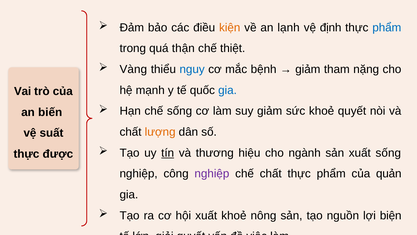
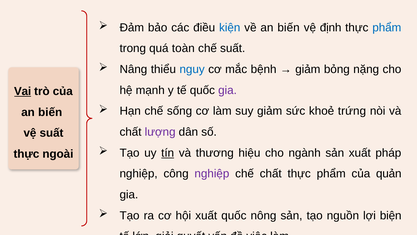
kiện colour: orange -> blue
về an lạnh: lạnh -> biến
thận: thận -> toàn
chế thiệt: thiệt -> suất
Vàng: Vàng -> Nâng
tham: tham -> bỏng
gia at (228, 90) colour: blue -> purple
Vai underline: none -> present
khoẻ quyết: quyết -> trứng
lượng colour: orange -> purple
xuất sống: sống -> pháp
được: được -> ngoài
xuất khoẻ: khoẻ -> quốc
